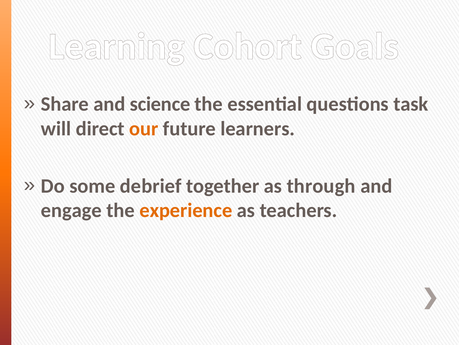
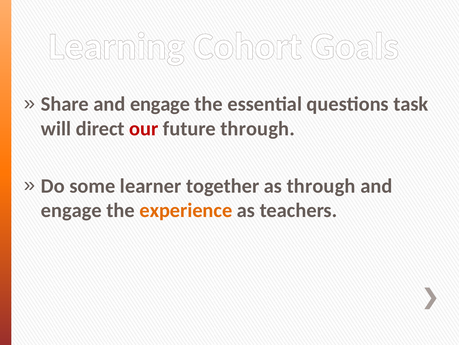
Share and science: science -> engage
our colour: orange -> red
future learners: learners -> through
debrief: debrief -> learner
